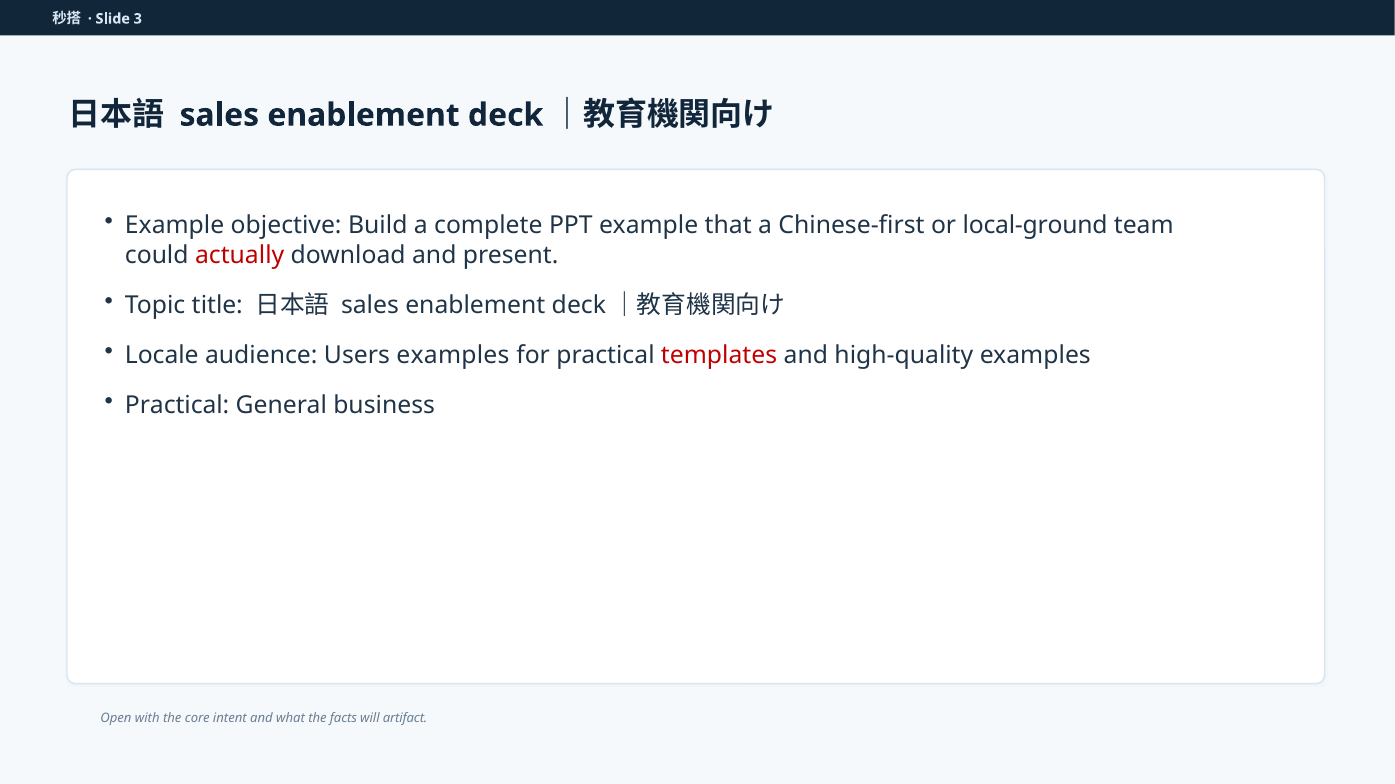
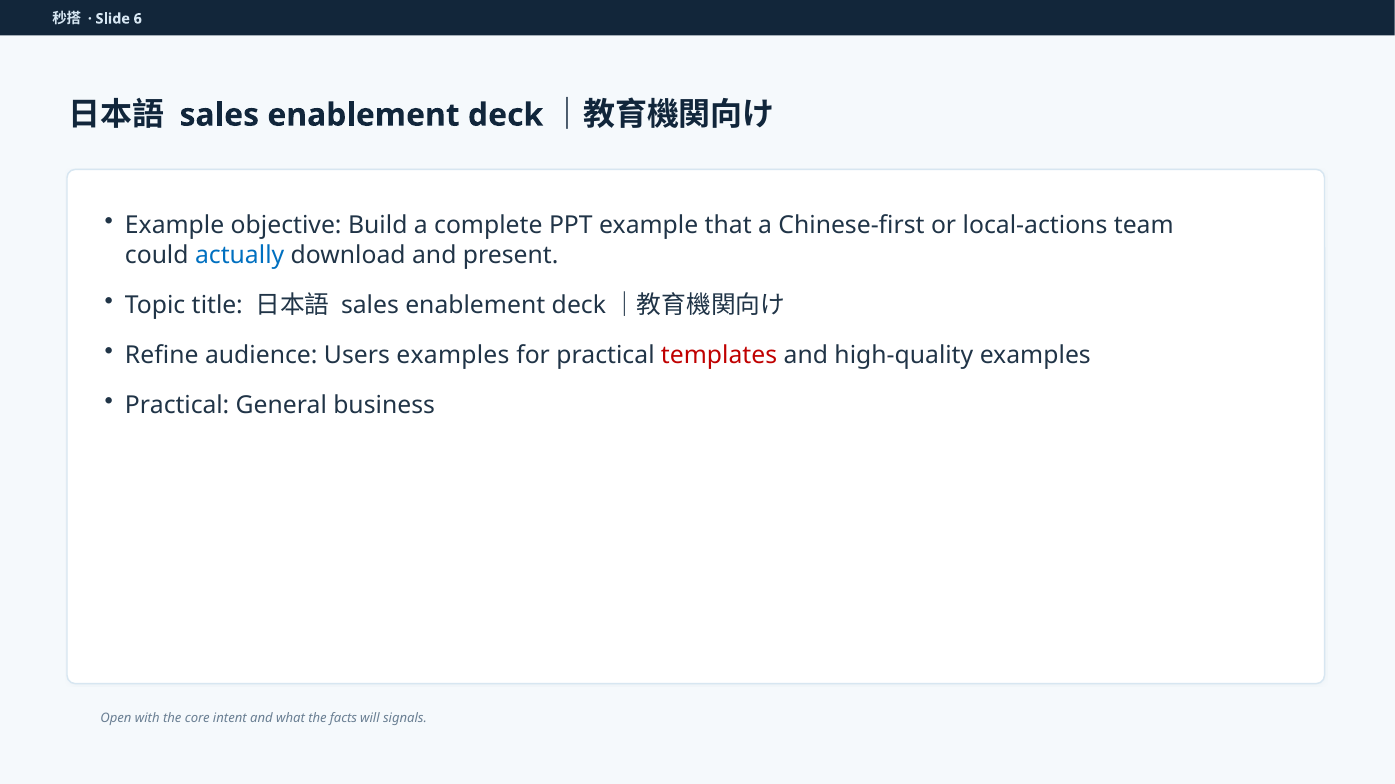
3: 3 -> 6
local-ground: local-ground -> local-actions
actually colour: red -> blue
Locale: Locale -> Refine
artifact: artifact -> signals
